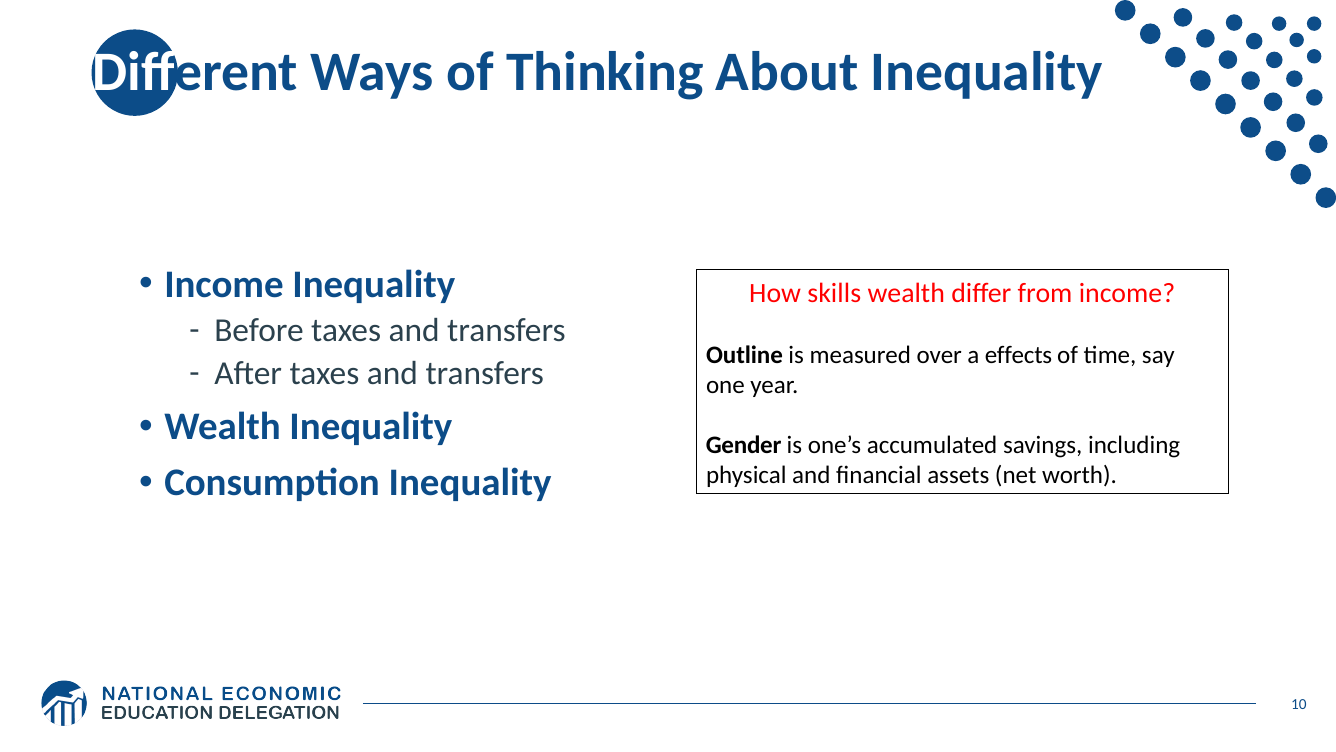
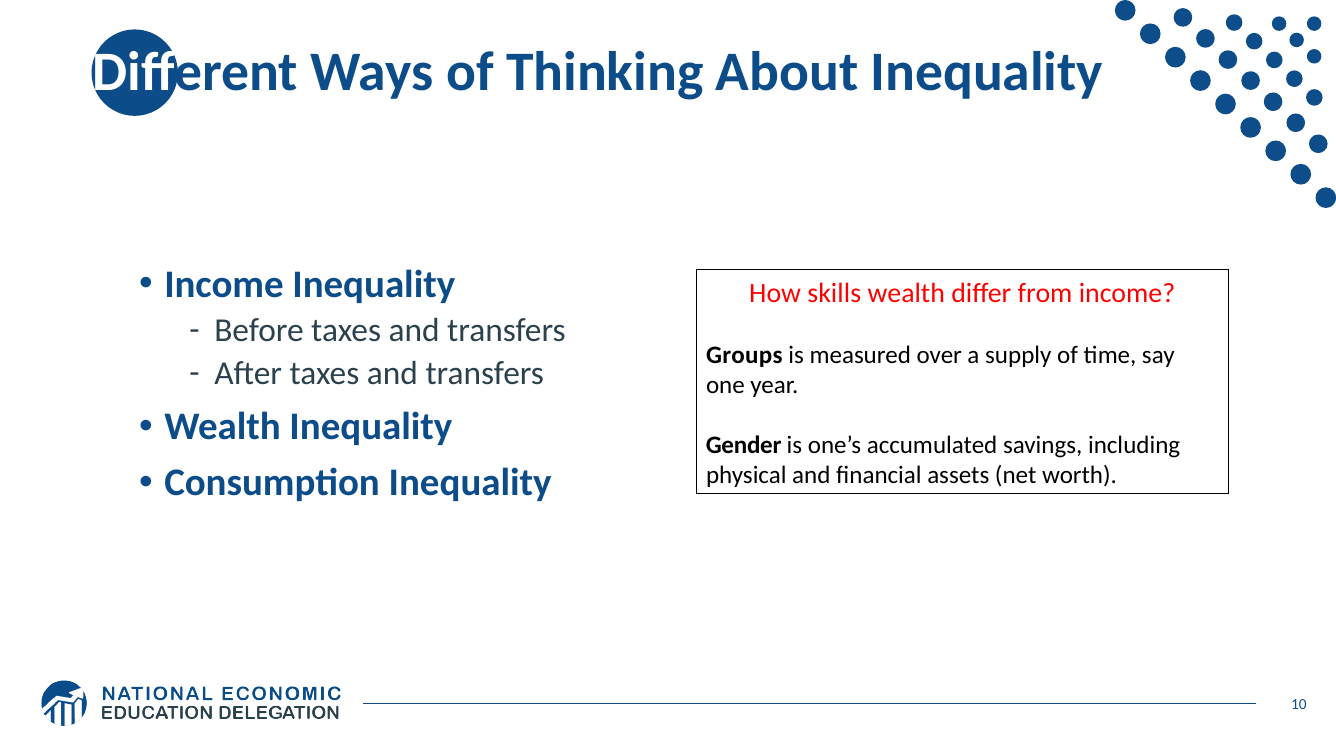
Outline: Outline -> Groups
effects: effects -> supply
